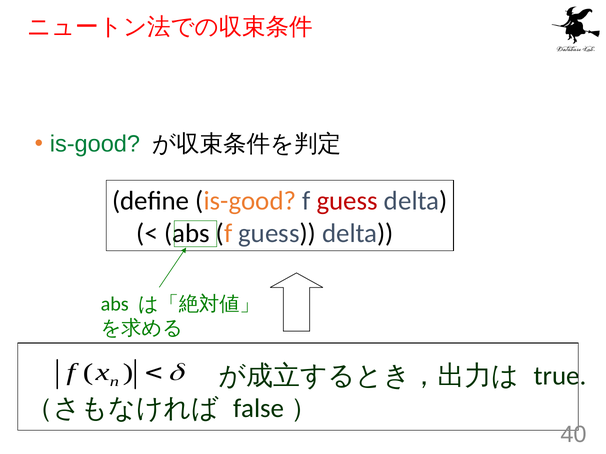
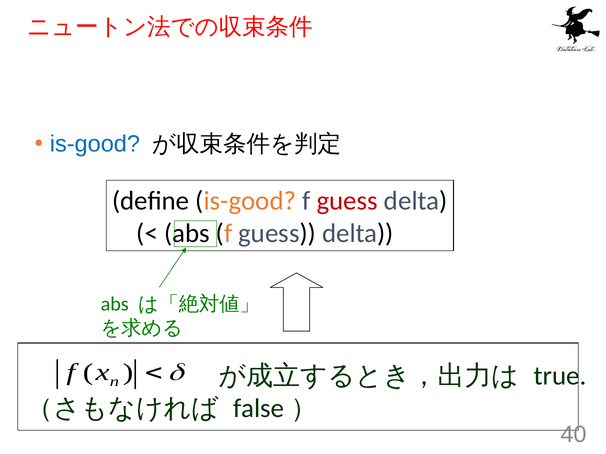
is-good at (95, 144) colour: green -> blue
